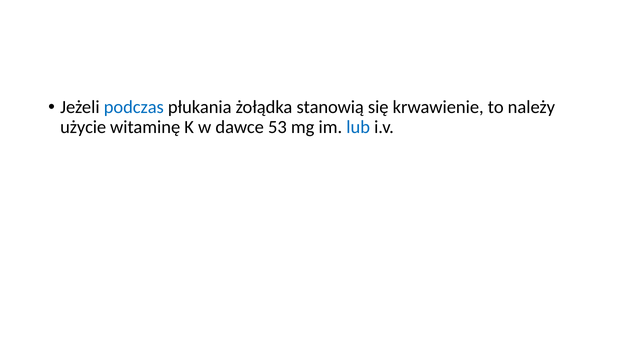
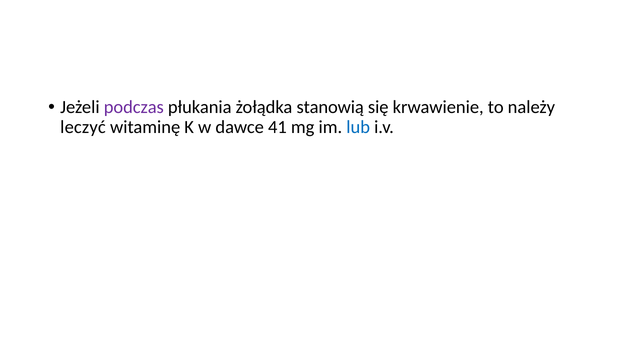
podczas colour: blue -> purple
użycie: użycie -> leczyć
53: 53 -> 41
